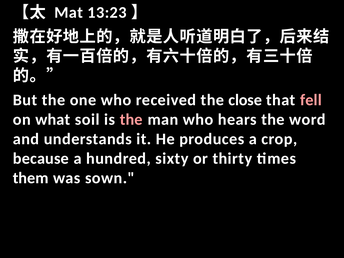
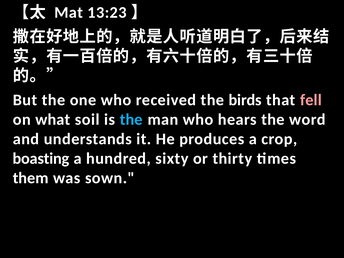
close: close -> birds
the at (131, 120) colour: pink -> light blue
because: because -> boasting
